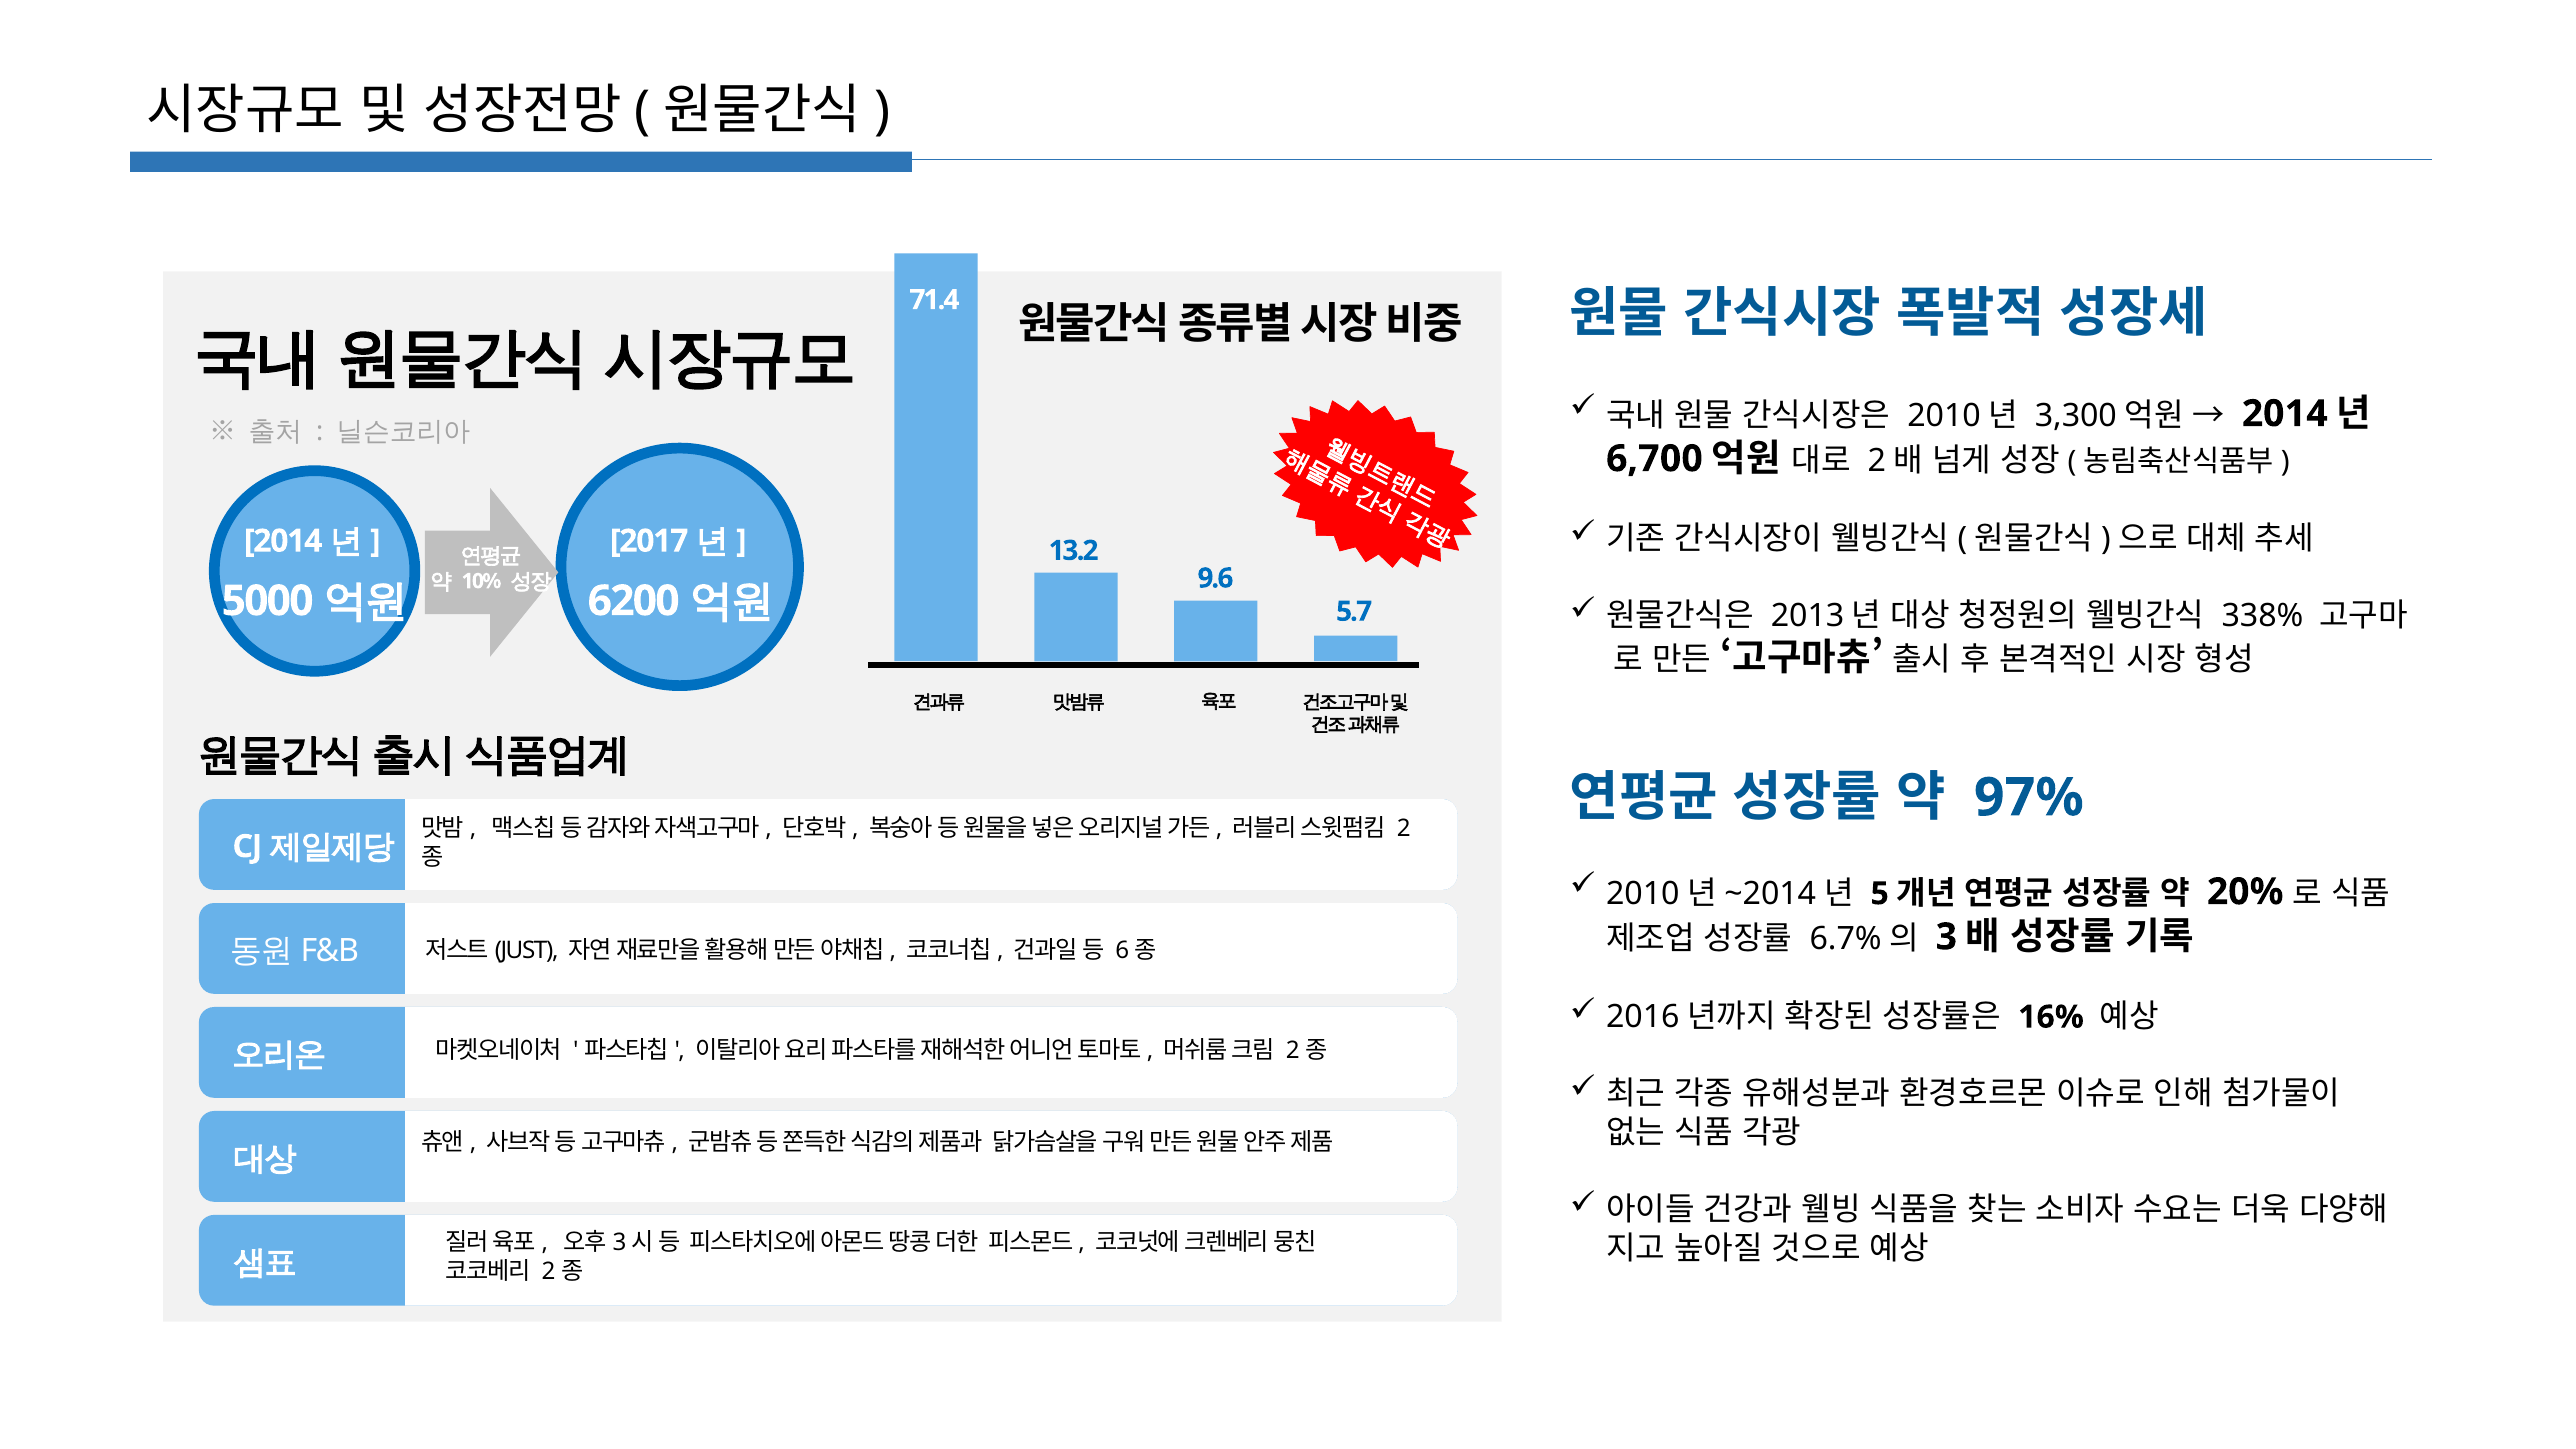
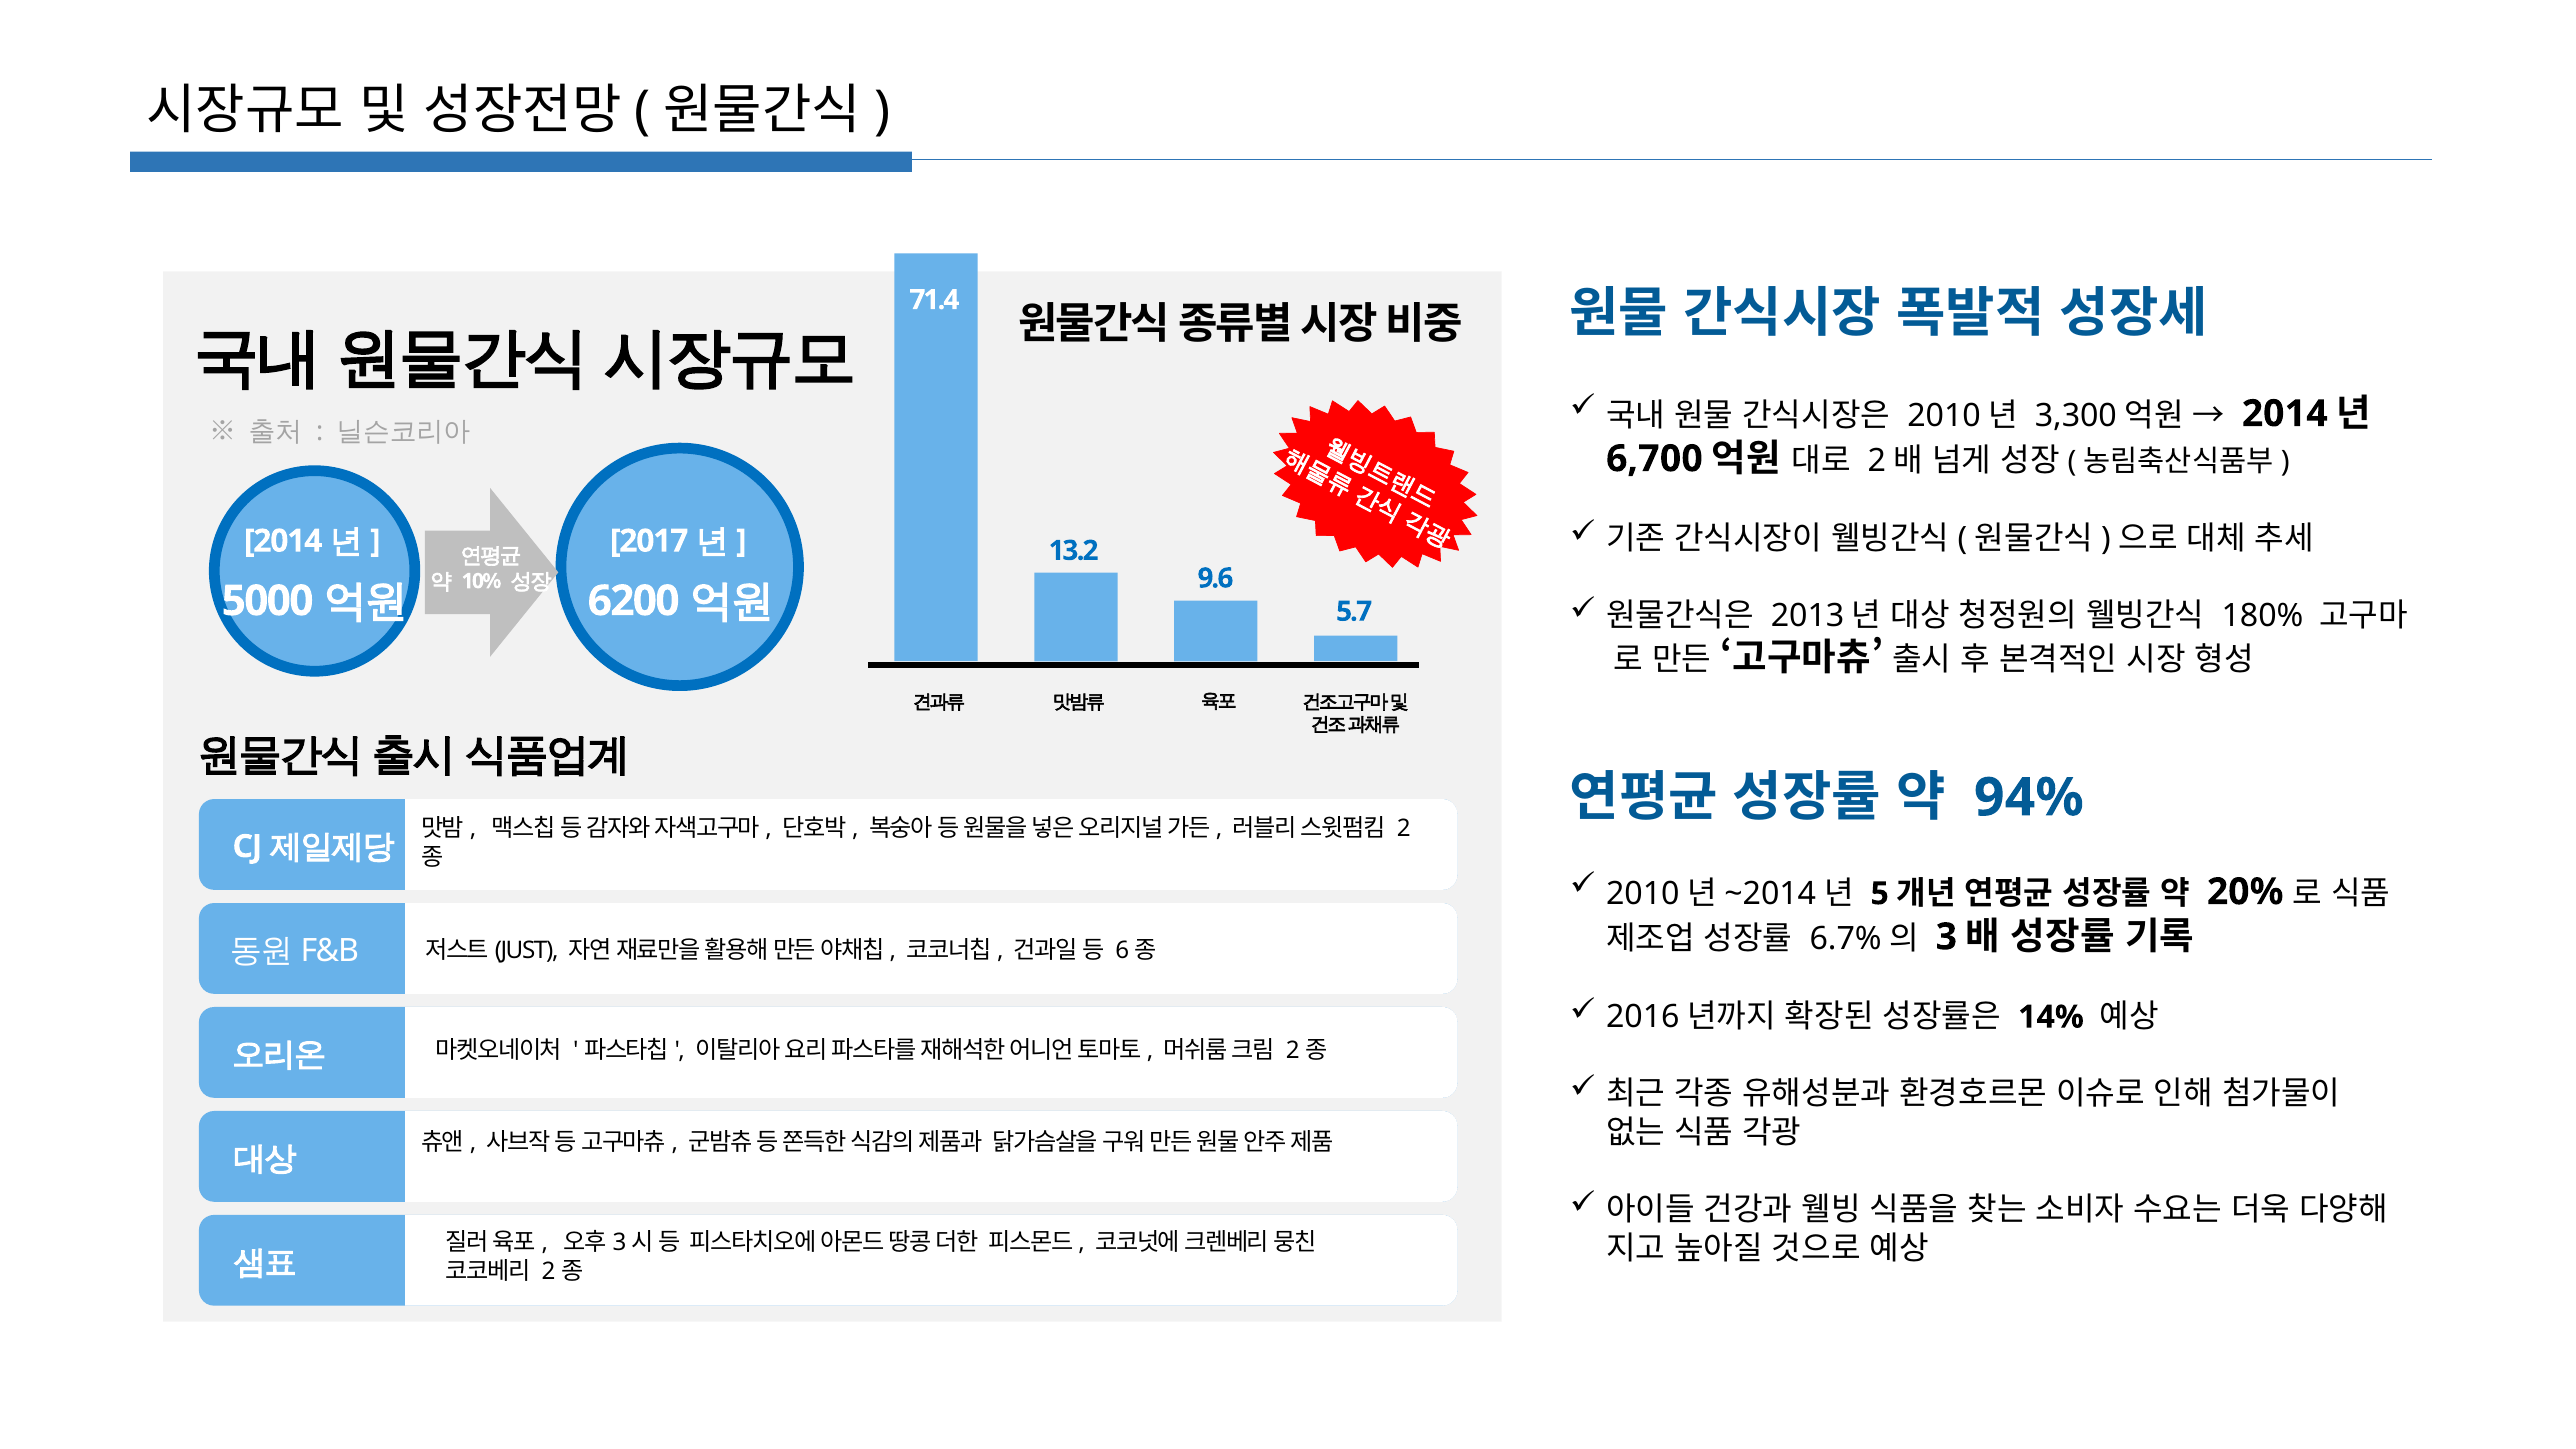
338%: 338% -> 180%
97%: 97% -> 94%
16%: 16% -> 14%
